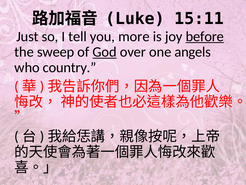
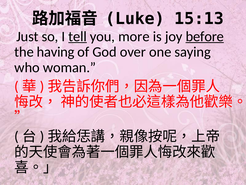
15:11: 15:11 -> 15:13
tell underline: none -> present
sweep: sweep -> having
God underline: present -> none
angels: angels -> saying
country: country -> woman
